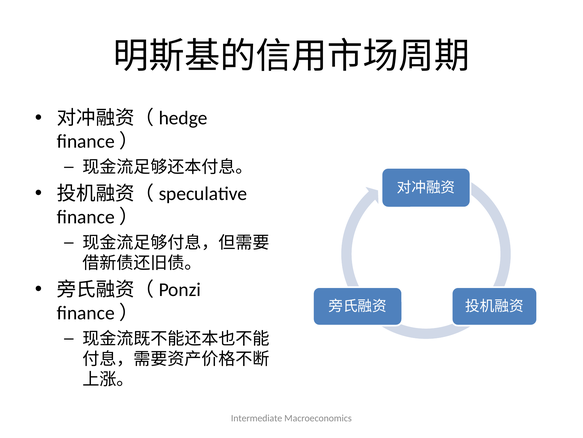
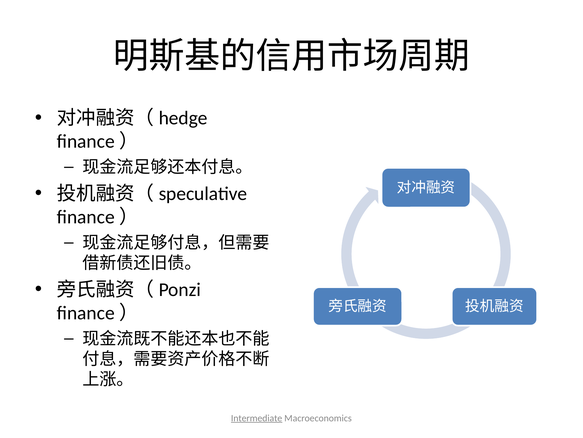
Intermediate underline: none -> present
